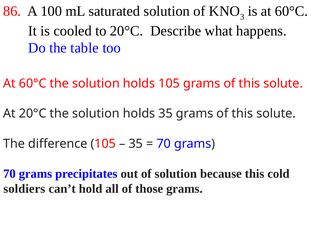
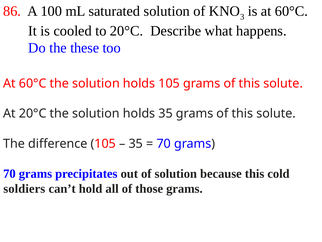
table: table -> these
